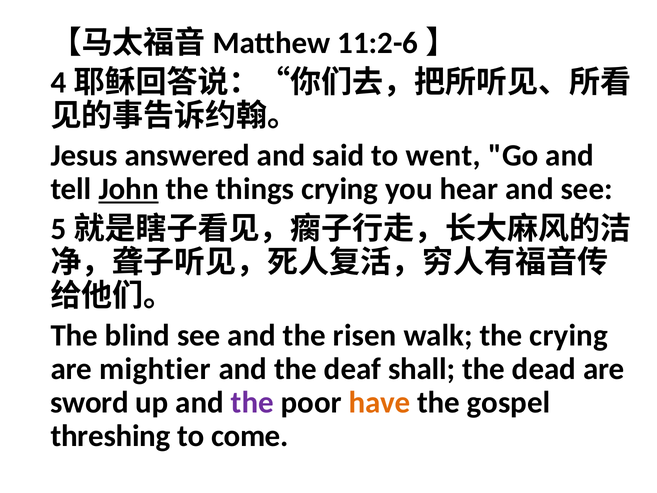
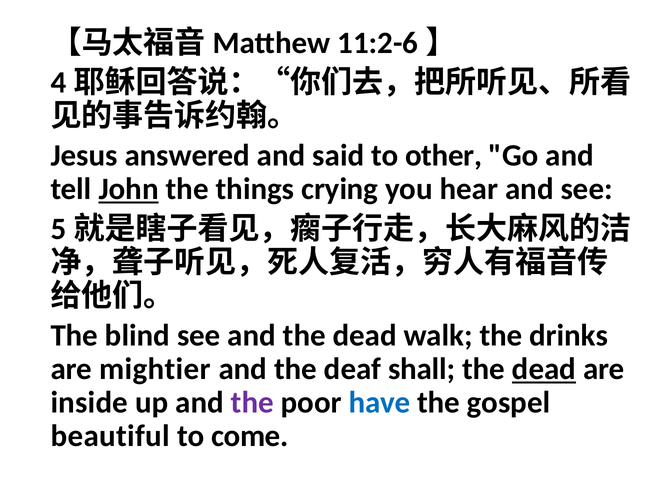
went: went -> other
and the risen: risen -> dead
the crying: crying -> drinks
dead at (544, 369) underline: none -> present
sword: sword -> inside
have colour: orange -> blue
threshing: threshing -> beautiful
